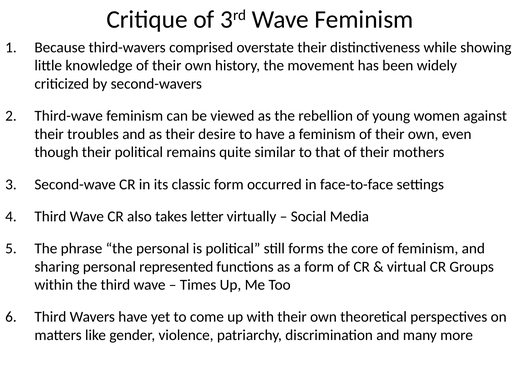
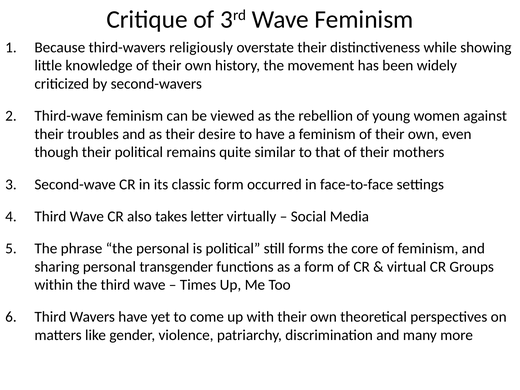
comprised: comprised -> religiously
represented: represented -> transgender
